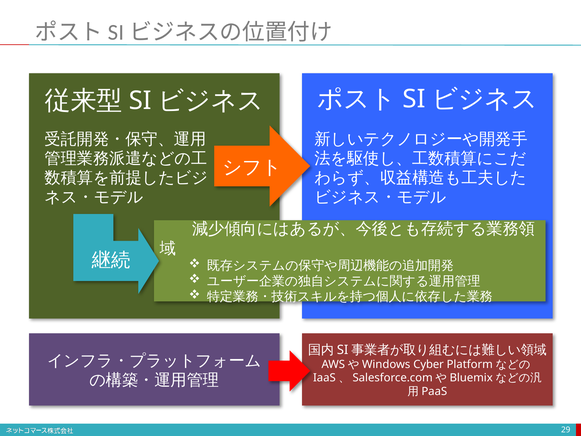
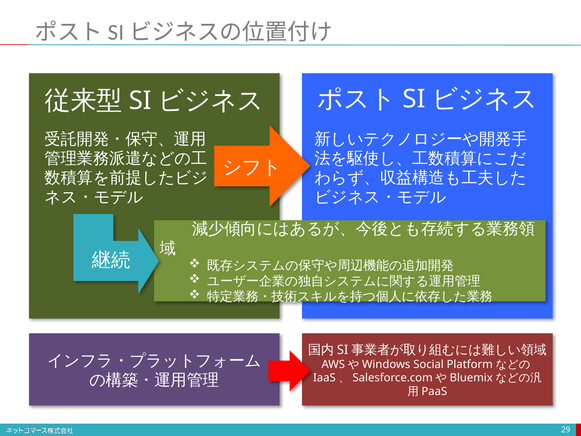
Cyber: Cyber -> Social
